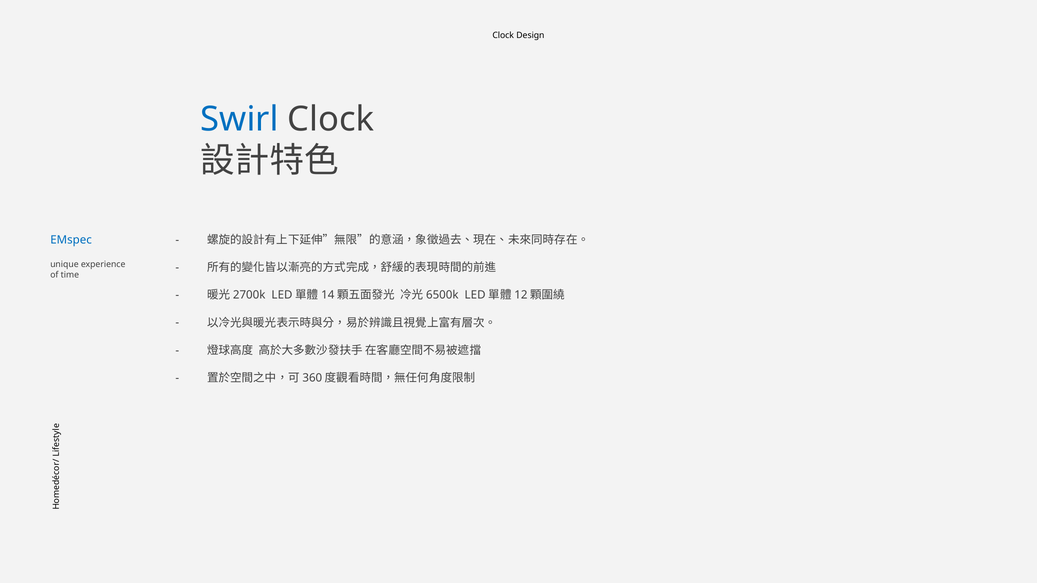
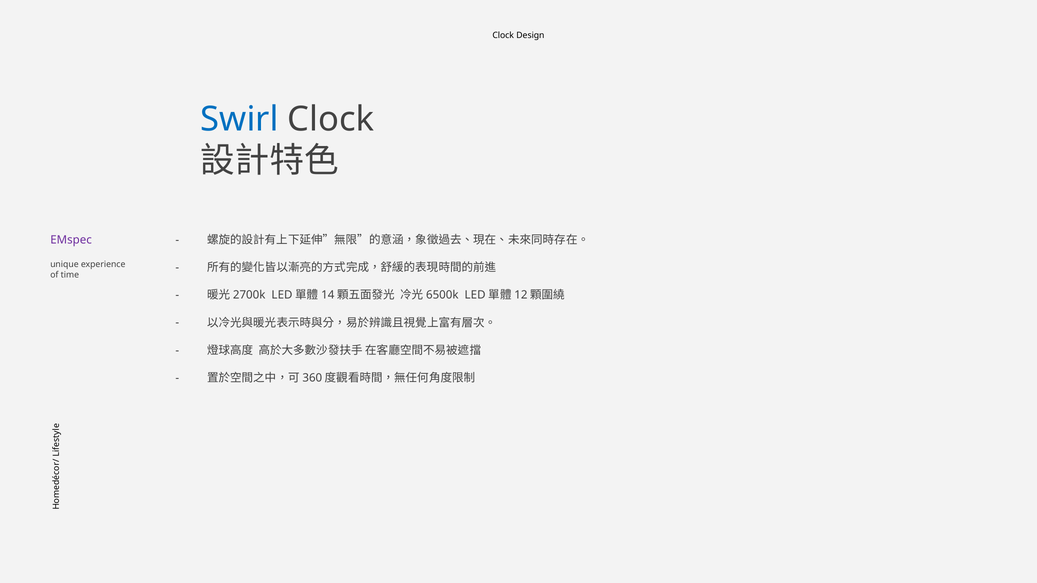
EMspec colour: blue -> purple
